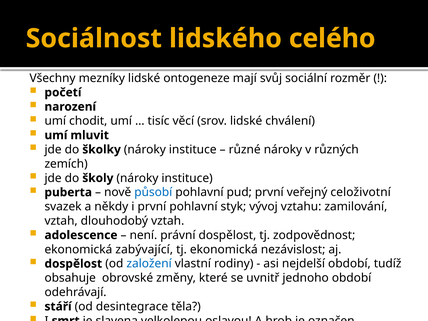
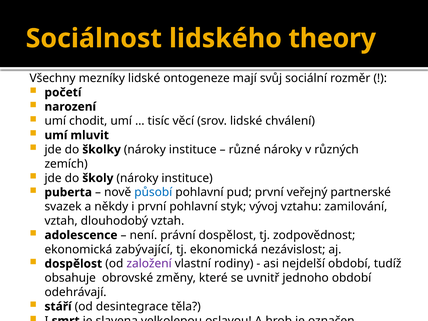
celého: celého -> theory
celoživotní: celoživotní -> partnerské
založení colour: blue -> purple
